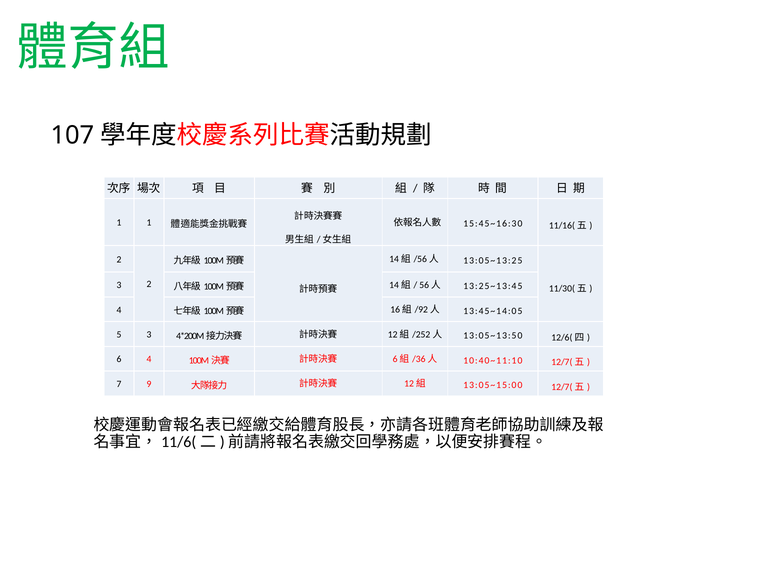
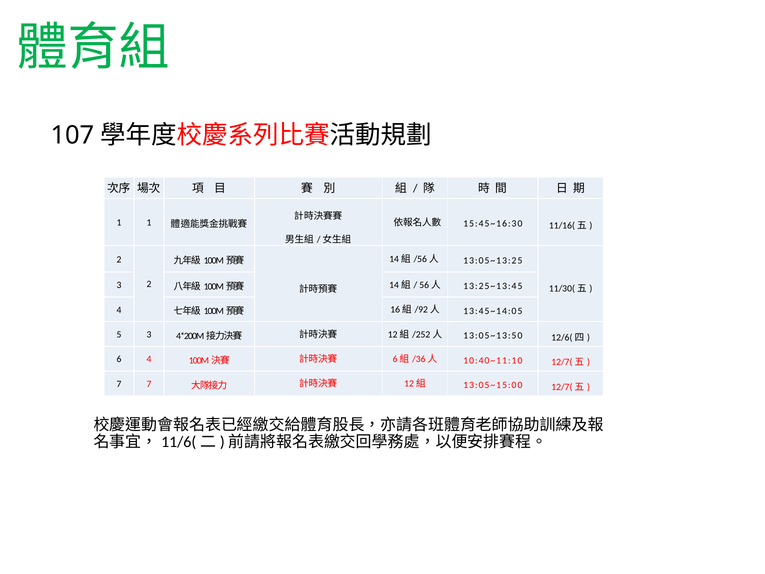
7 9: 9 -> 7
